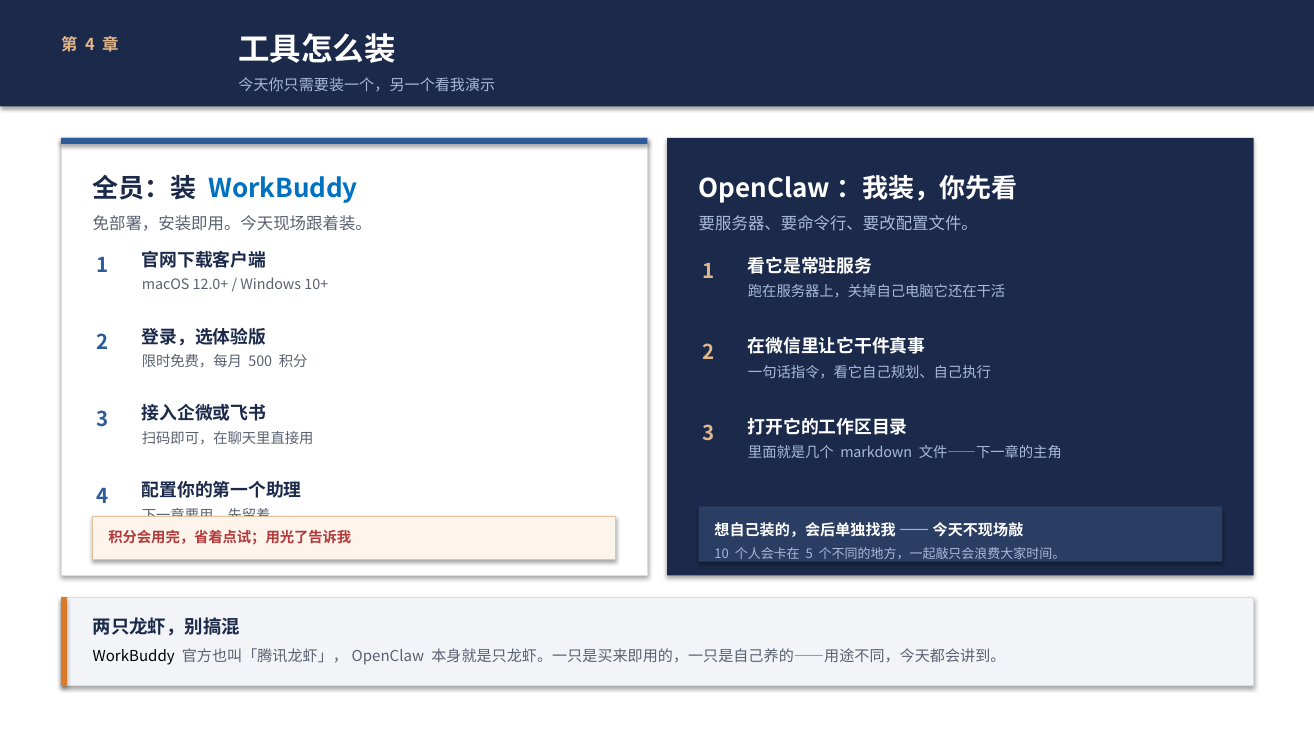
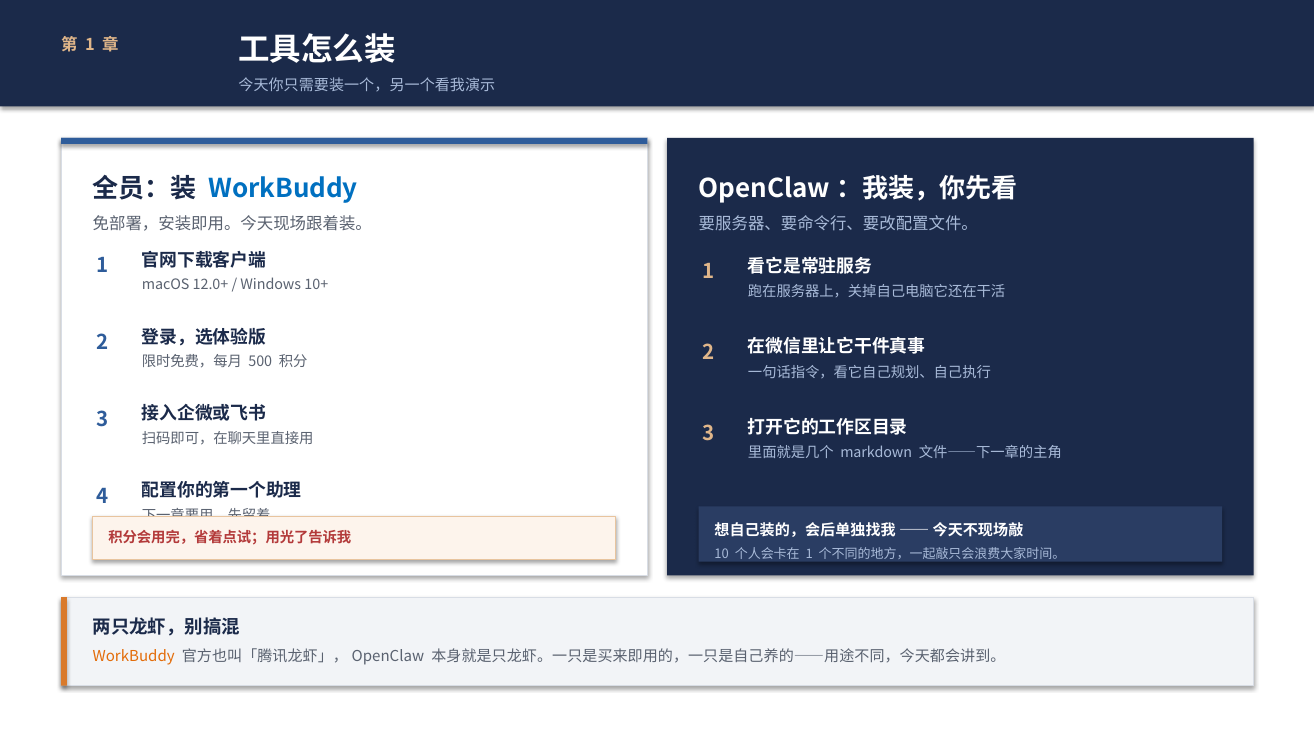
4 at (90, 45): 4 -> 1
5 at (809, 554): 5 -> 1
WorkBuddy at (134, 657) colour: black -> orange
